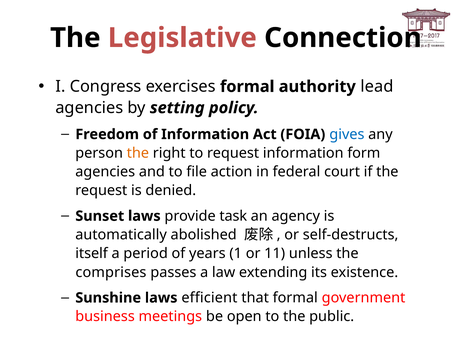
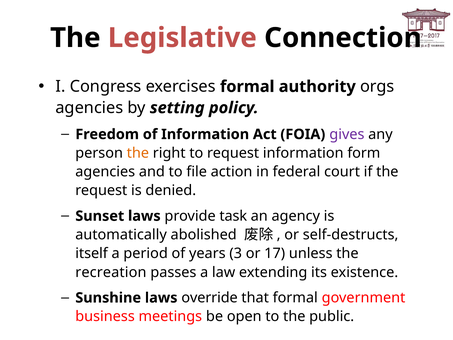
lead: lead -> orgs
gives colour: blue -> purple
1: 1 -> 3
11: 11 -> 17
comprises: comprises -> recreation
efficient: efficient -> override
